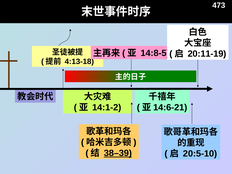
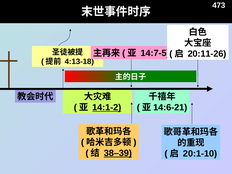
20:11-19: 20:11-19 -> 20:11-26
14:8-5: 14:8-5 -> 14:7-5
14:1-2 underline: none -> present
20:5-10: 20:5-10 -> 20:1-10
